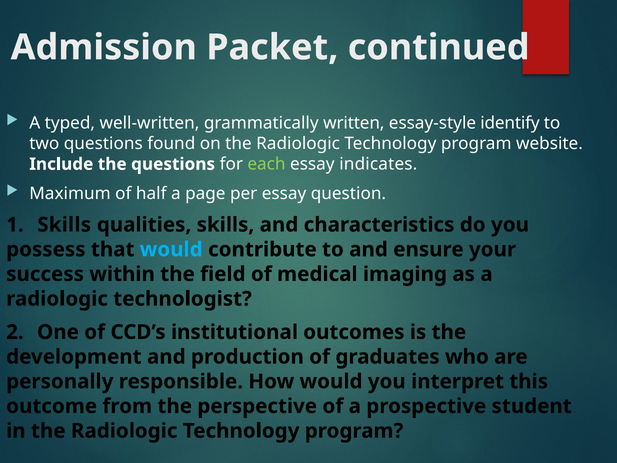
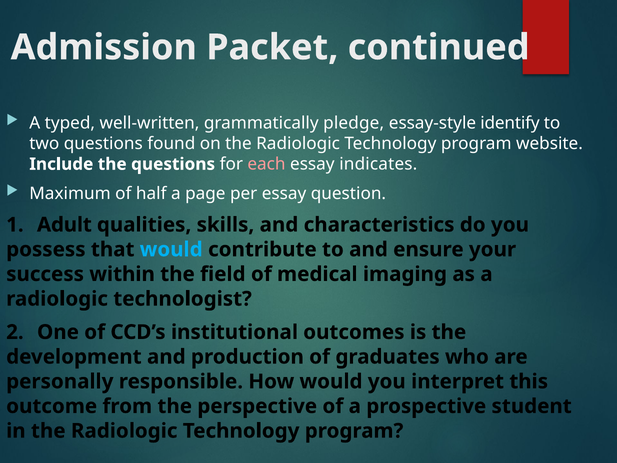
written: written -> pledge
each colour: light green -> pink
1 Skills: Skills -> Adult
